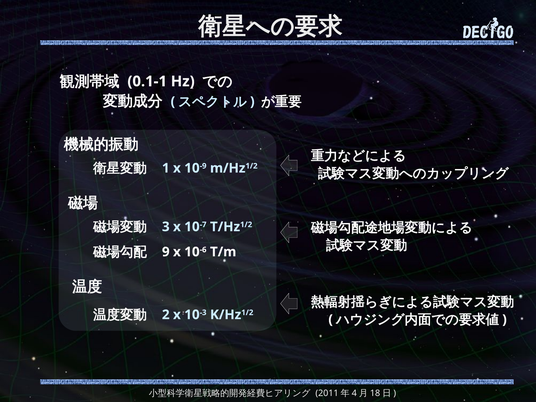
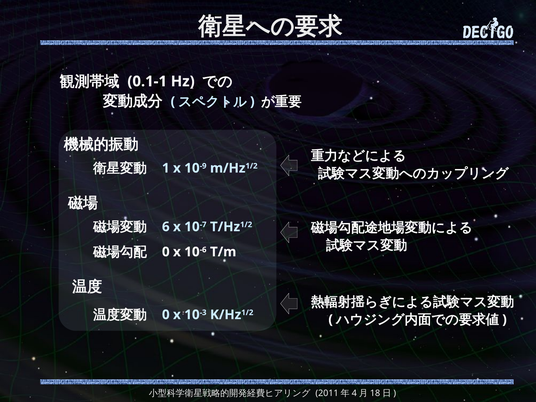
3: 3 -> 6
9 at (166, 252): 9 -> 0
2 at (166, 315): 2 -> 0
